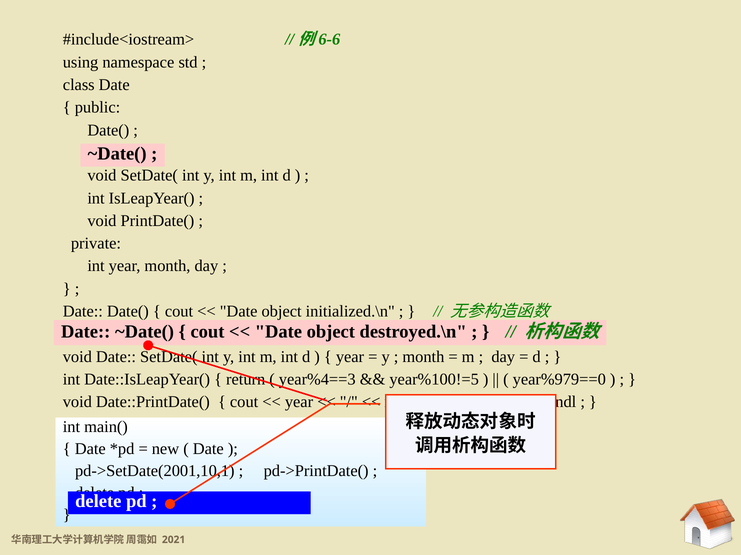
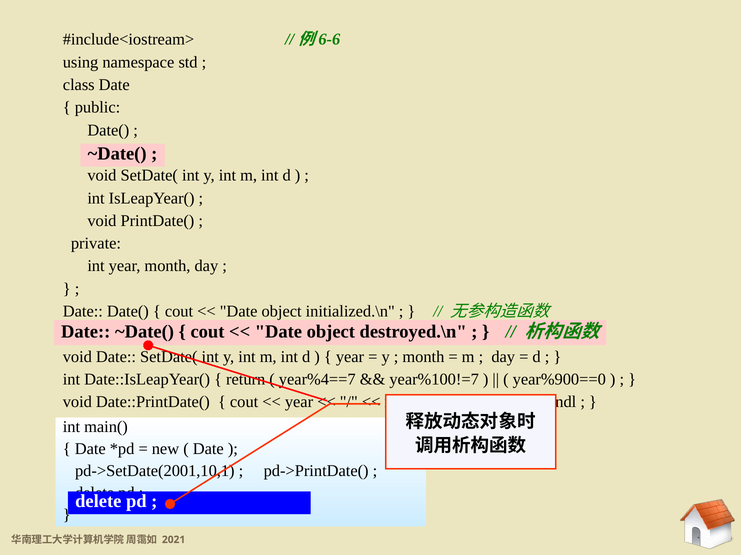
year%4==3: year%4==3 -> year%4==7
year%100!=5: year%100!=5 -> year%100!=7
year%979==0: year%979==0 -> year%900==0
